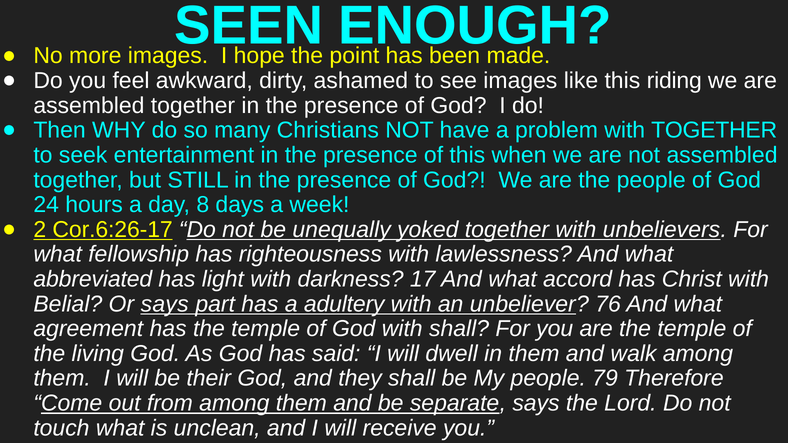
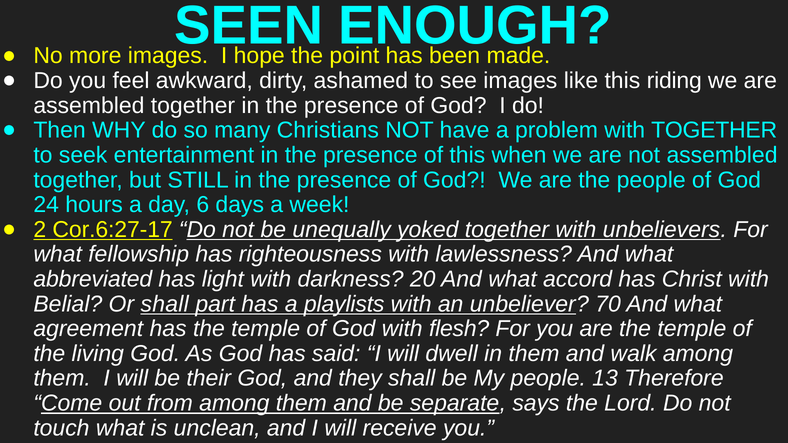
8: 8 -> 6
Cor.6:26-17: Cor.6:26-17 -> Cor.6:27-17
17: 17 -> 20
Or says: says -> shall
adultery: adultery -> playlists
76: 76 -> 70
with shall: shall -> flesh
79: 79 -> 13
